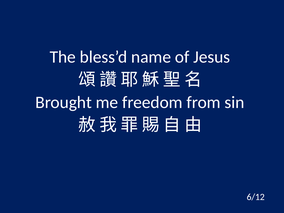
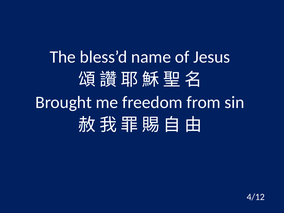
6/12: 6/12 -> 4/12
